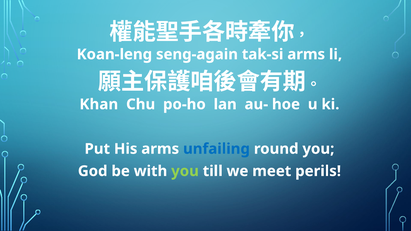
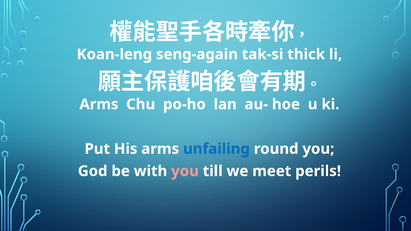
tak-si arms: arms -> thick
Khan at (99, 104): Khan -> Arms
you at (185, 171) colour: light green -> pink
